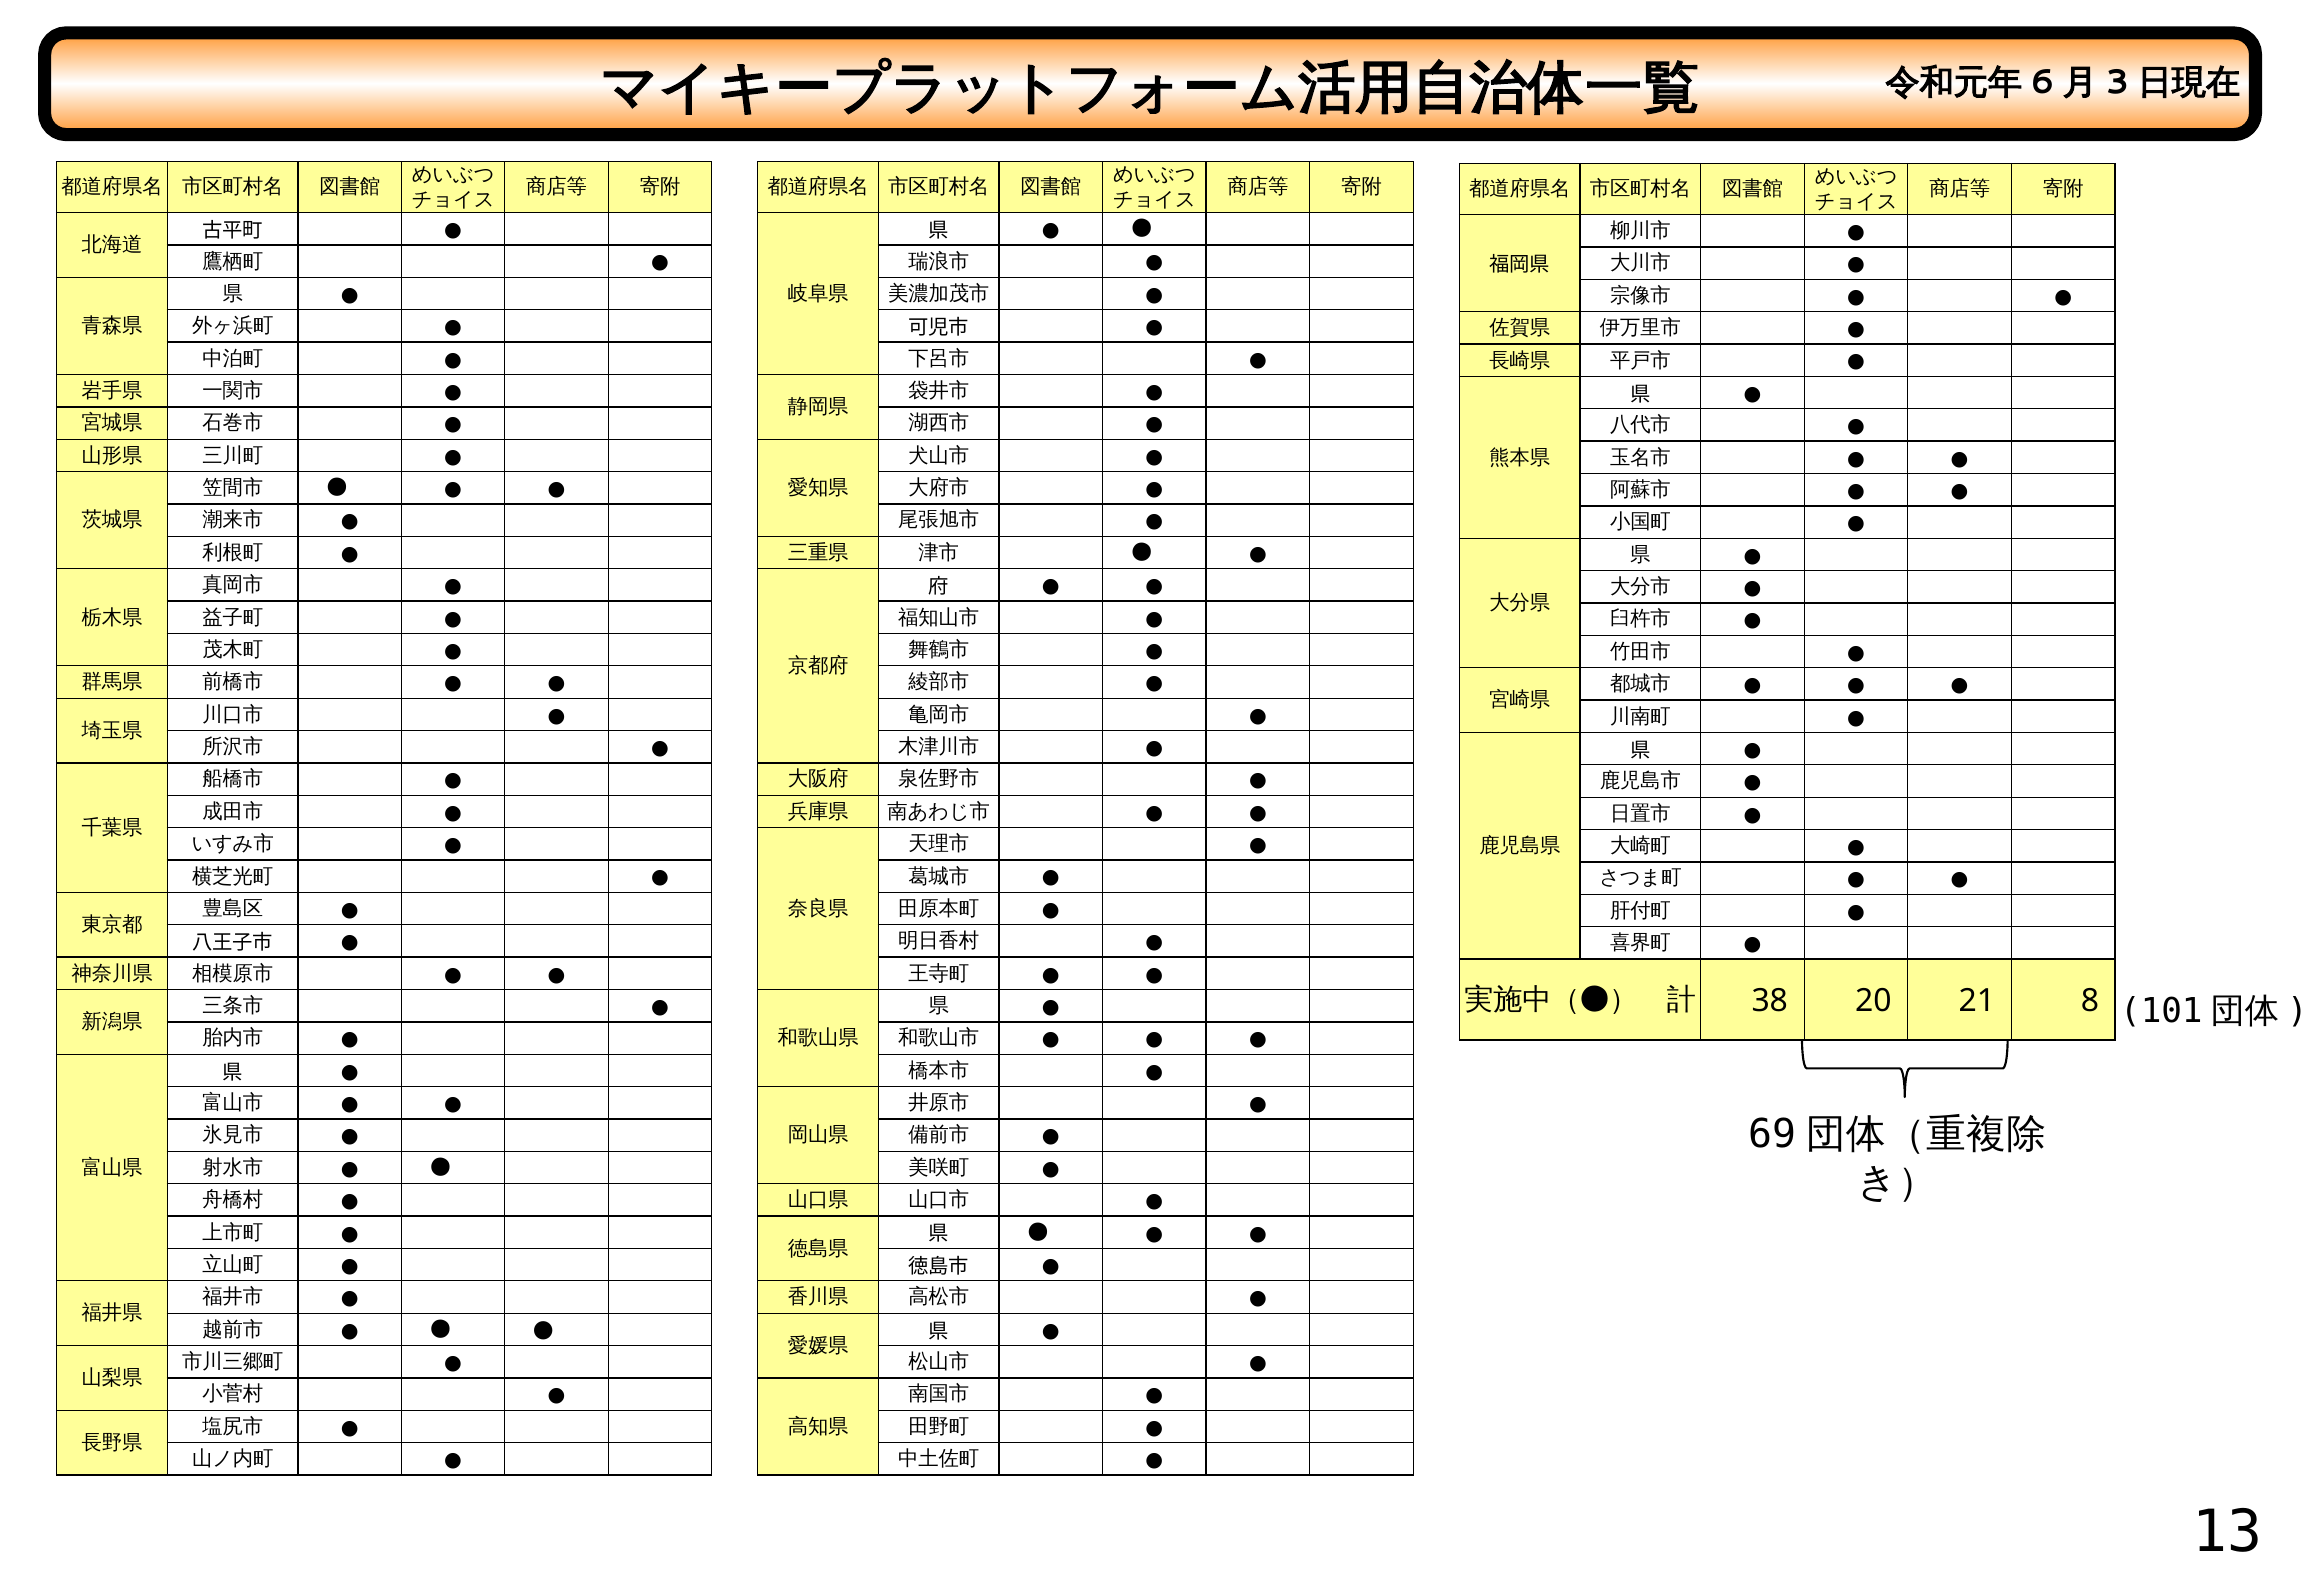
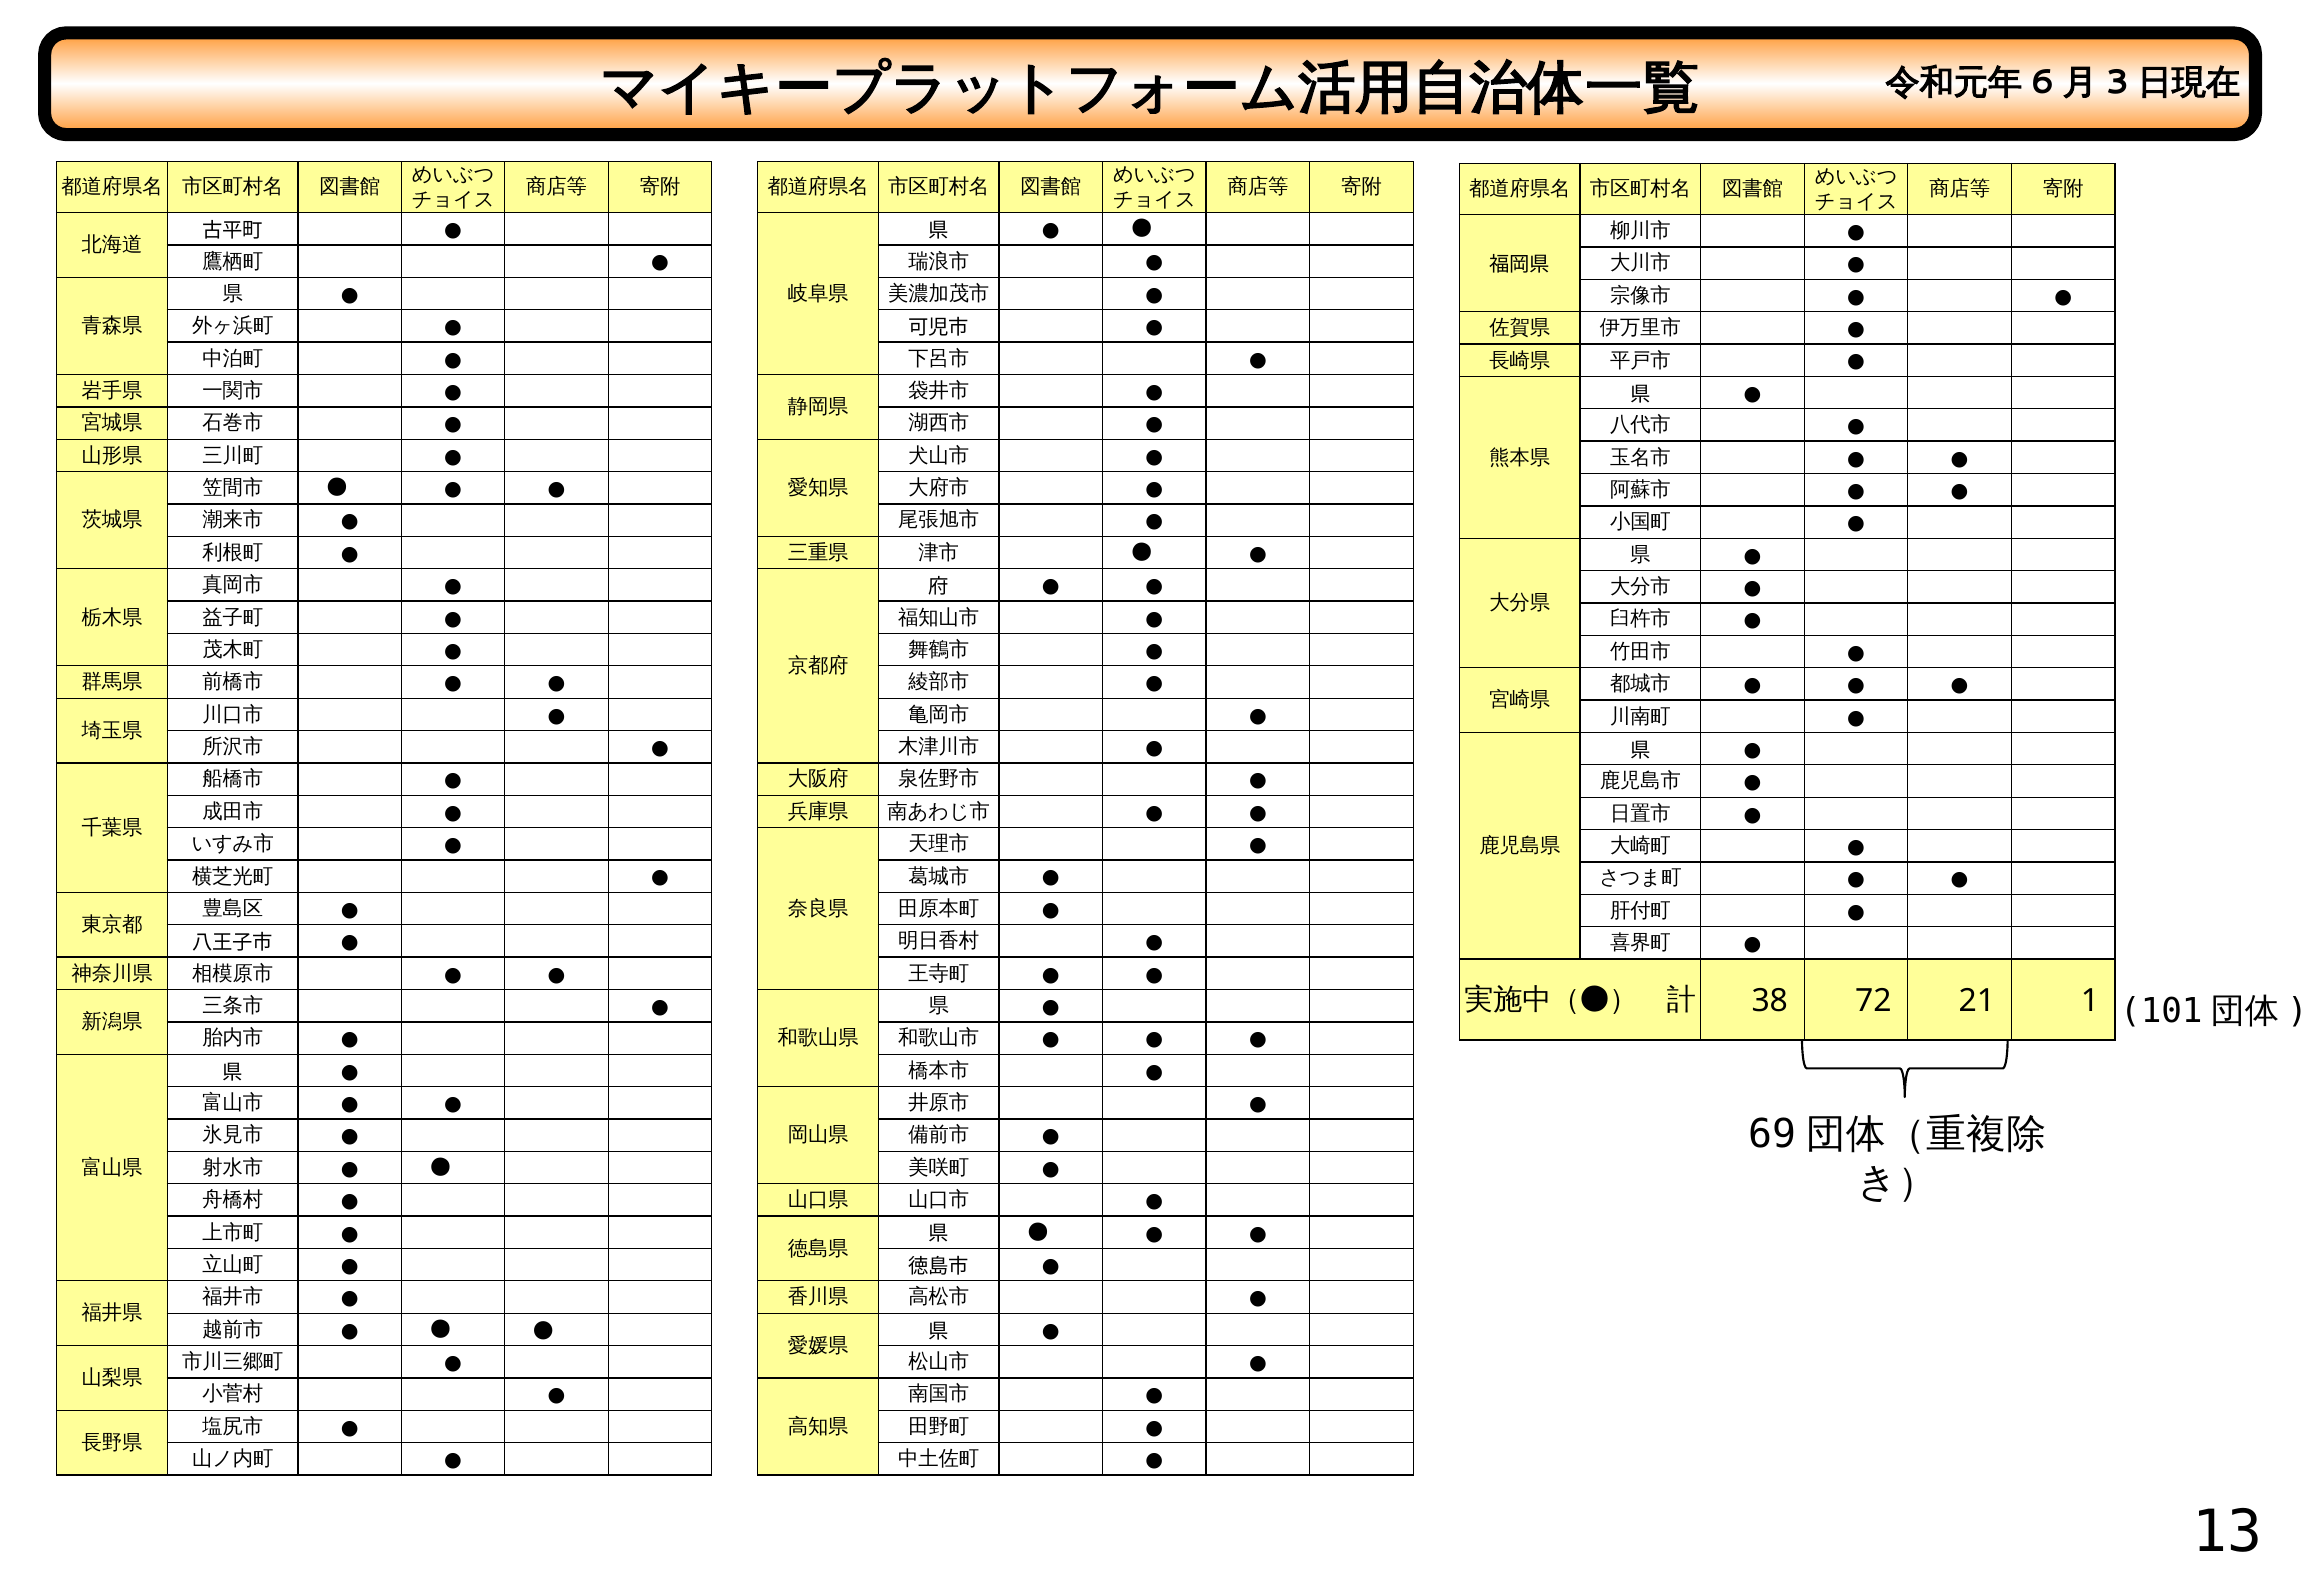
20: 20 -> 72
8: 8 -> 1
